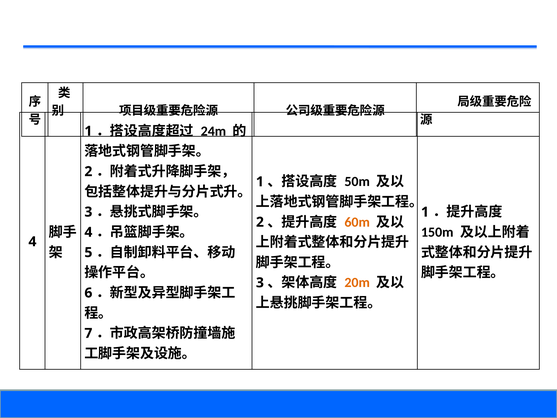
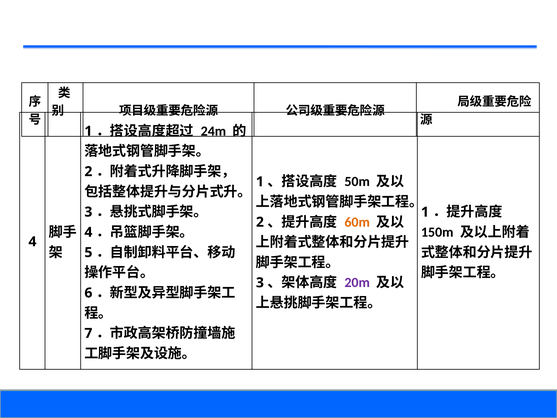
20m colour: orange -> purple
